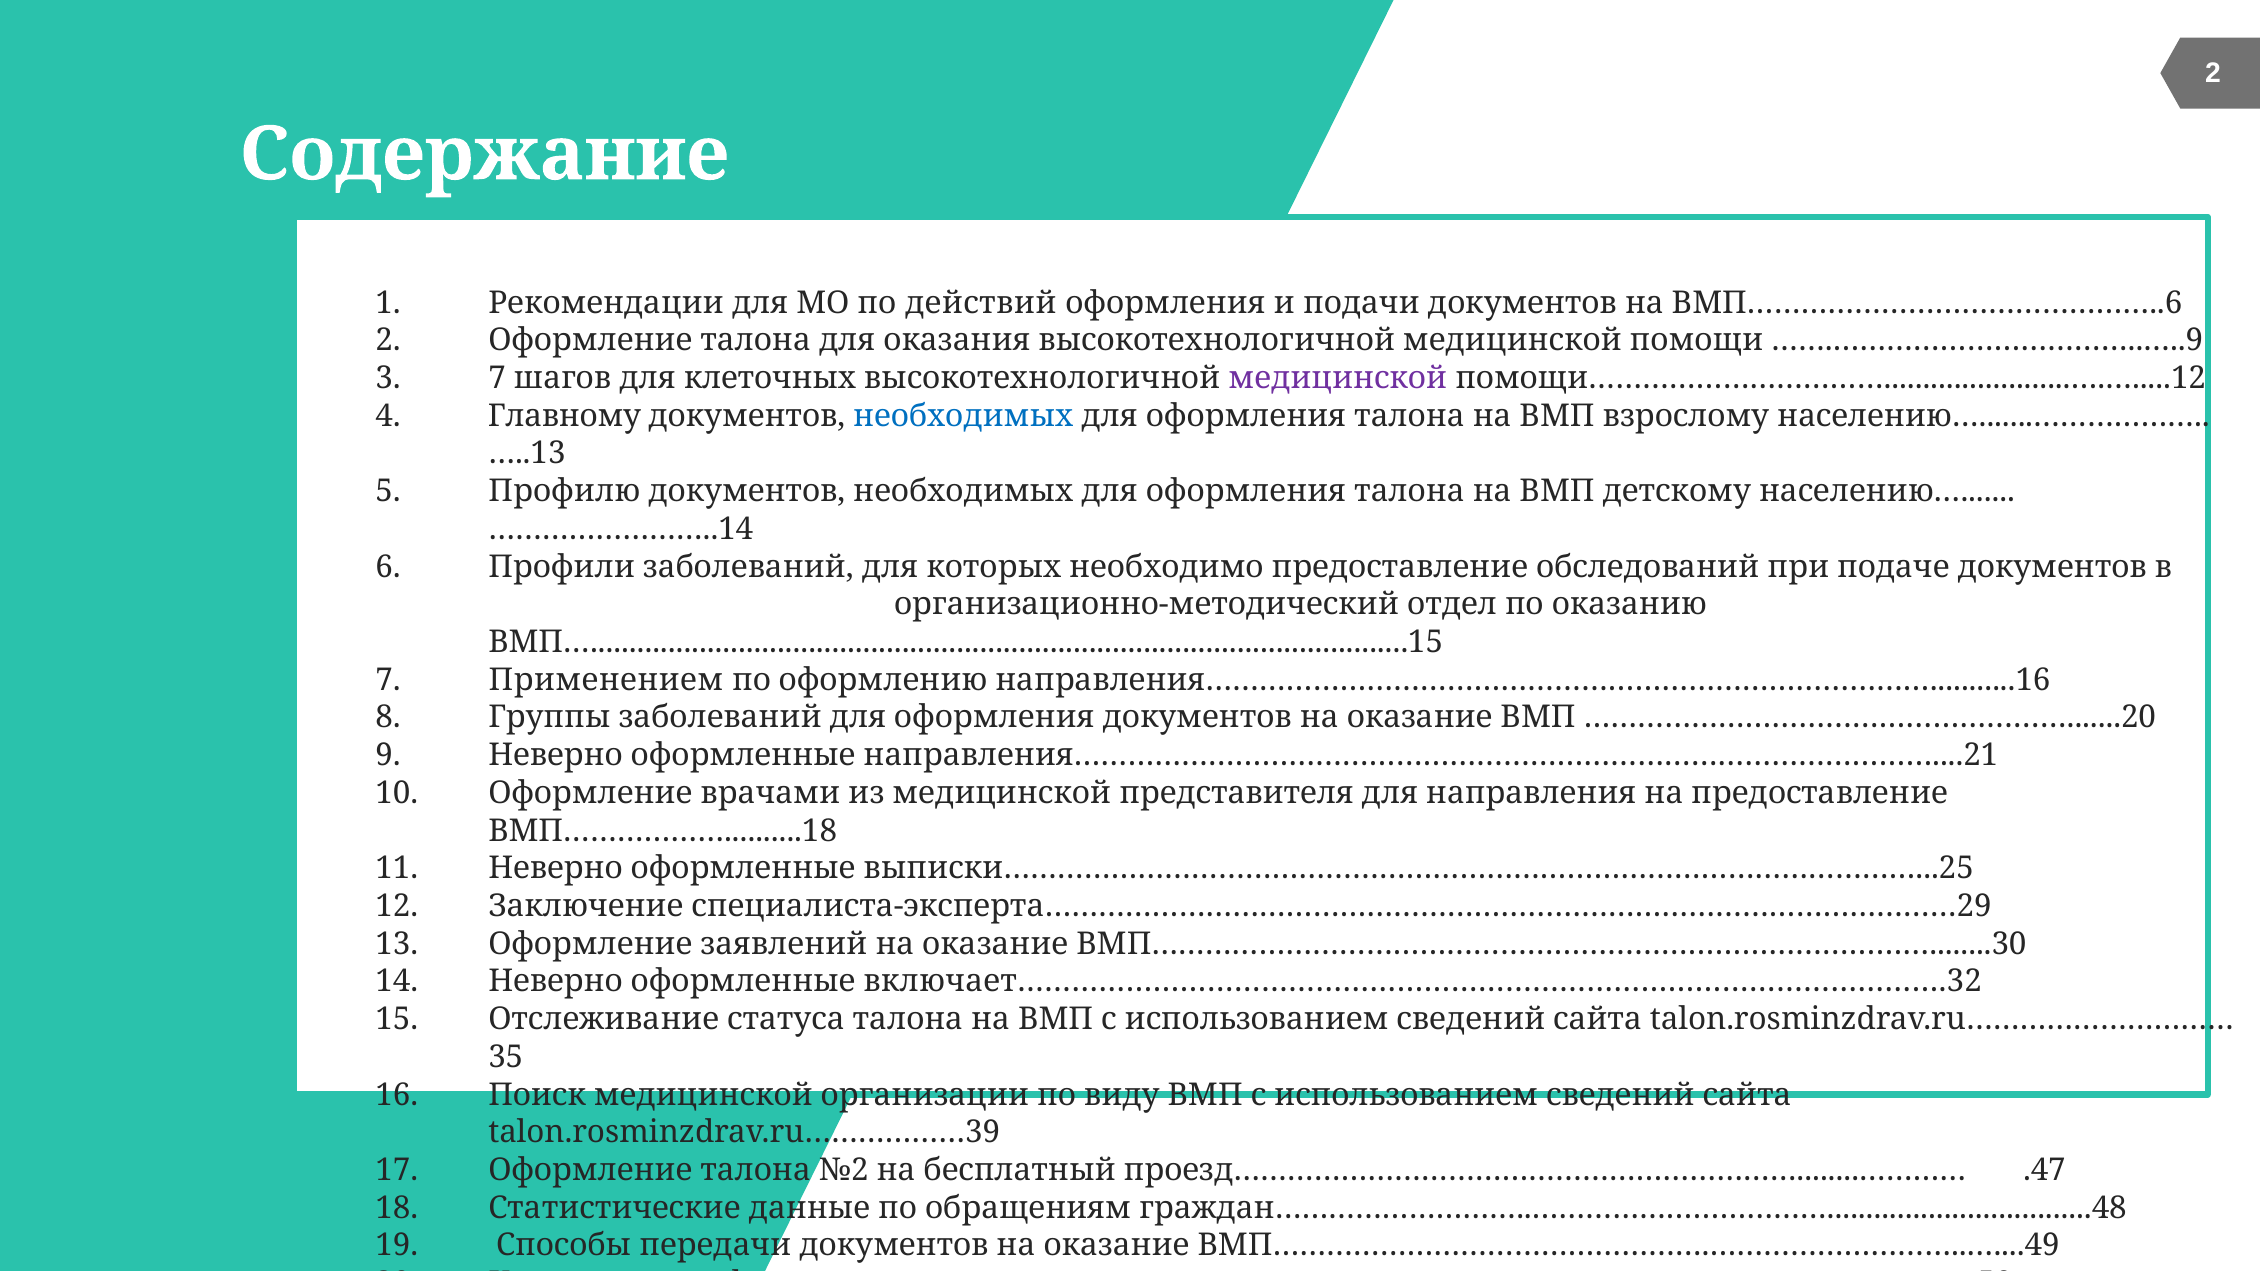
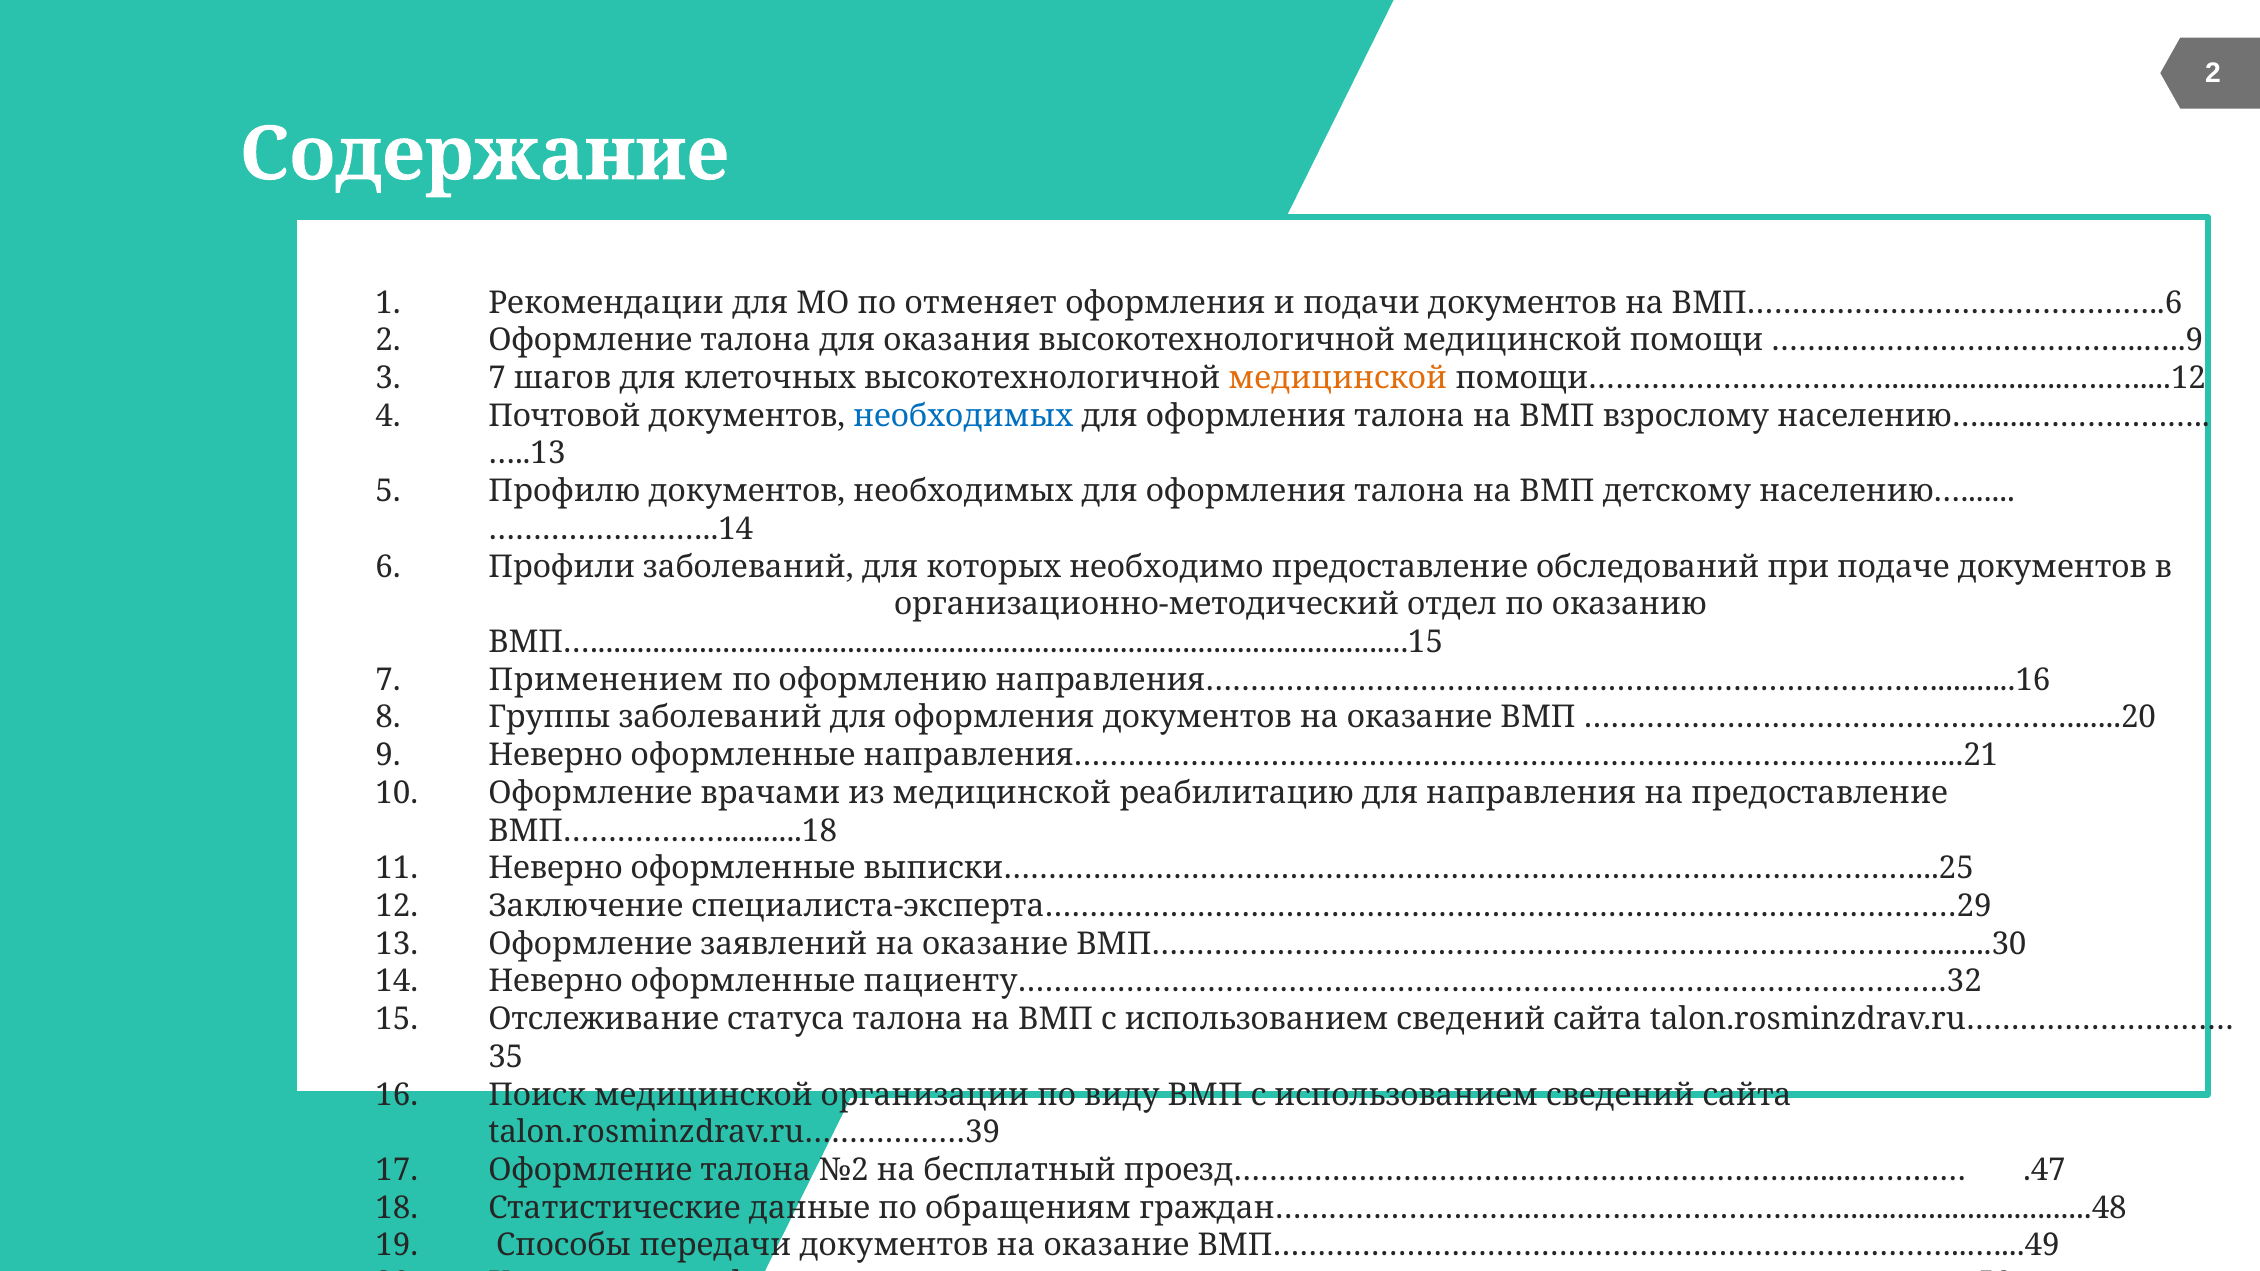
действий: действий -> отменяет
медицинской at (1338, 378) colour: purple -> orange
Главному: Главному -> Почтовой
представителя: представителя -> реабилитацию
включает………………………………………………………………………………………….32: включает………………………………………………………………………………………….32 -> пациенту………………………………………………………………………………………….32
